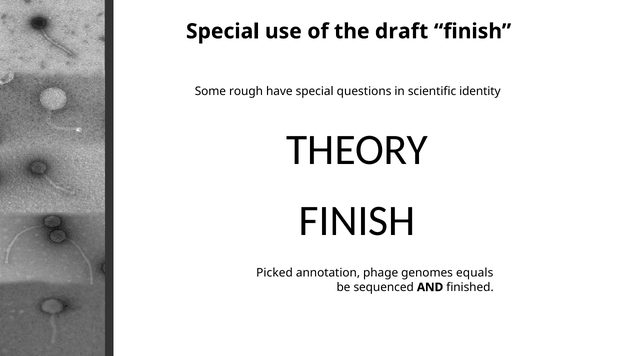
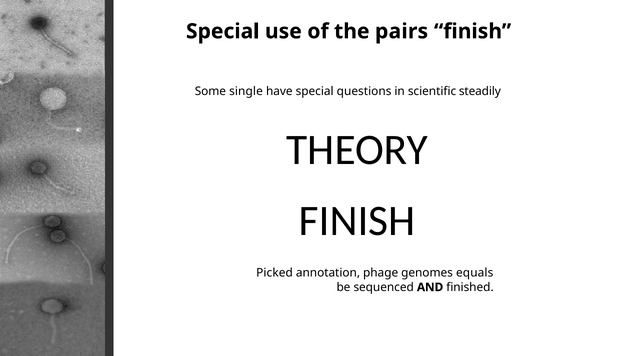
draft: draft -> pairs
rough: rough -> single
identity: identity -> steadily
